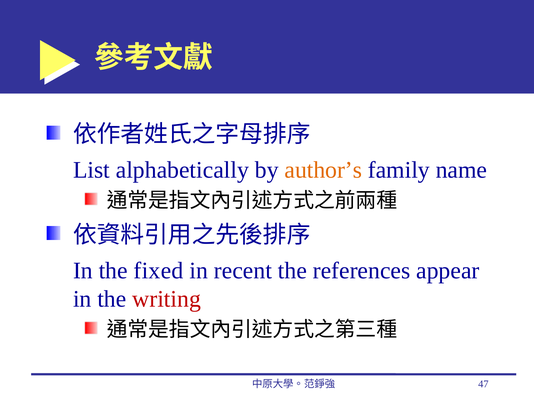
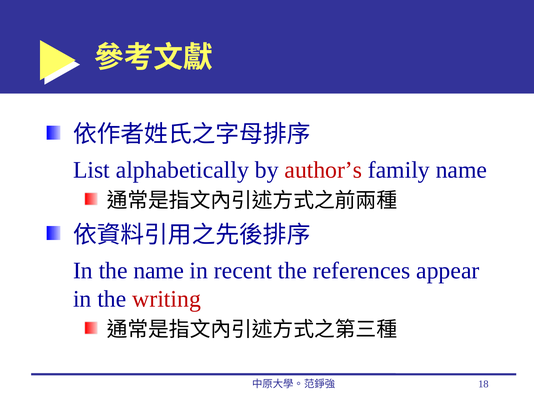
author’s colour: orange -> red
the fixed: fixed -> name
47: 47 -> 18
